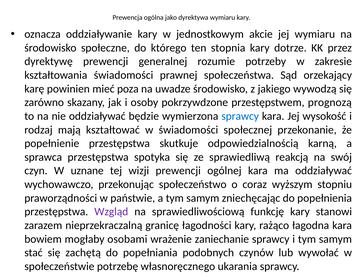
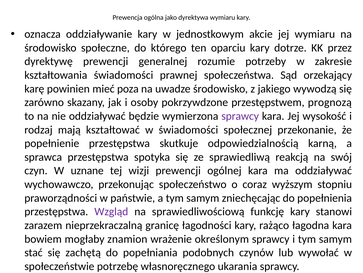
stopnia: stopnia -> oparciu
sprawcy at (240, 116) colour: blue -> purple
osobami: osobami -> znamion
zaniechanie: zaniechanie -> określonym
